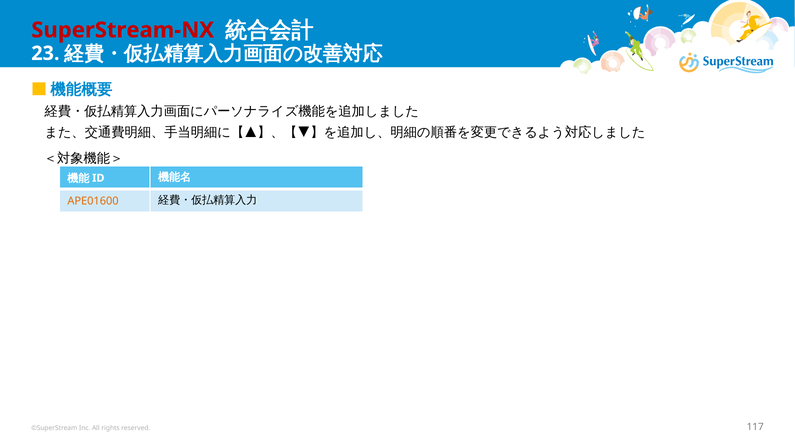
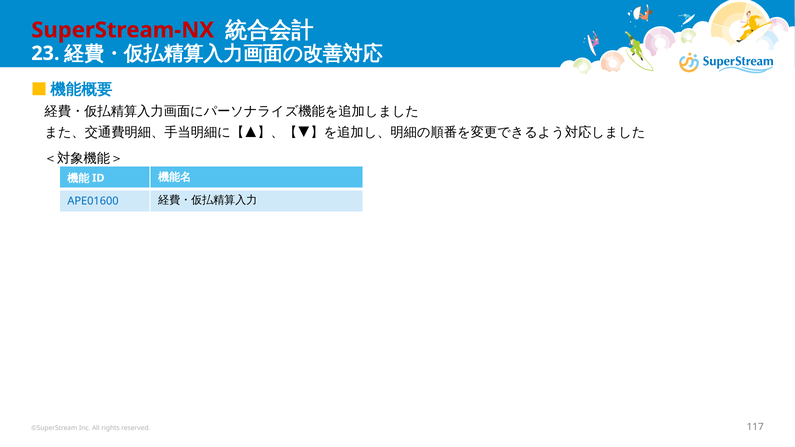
APE01600 colour: orange -> blue
